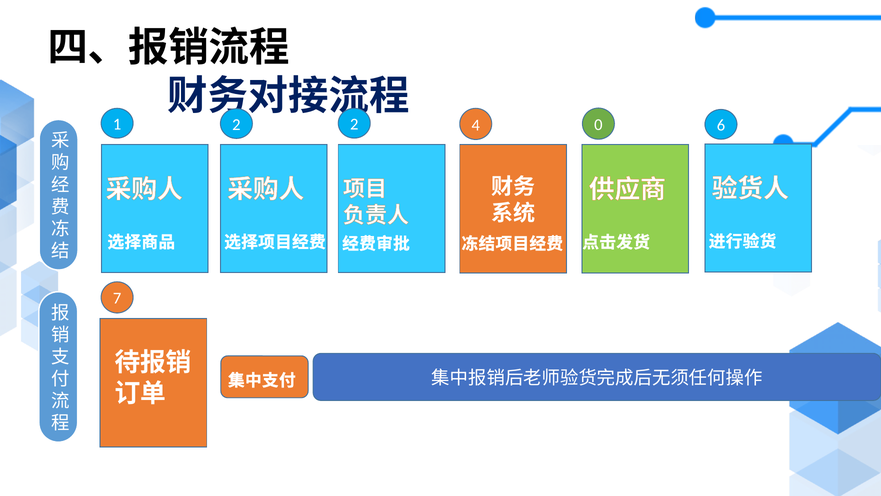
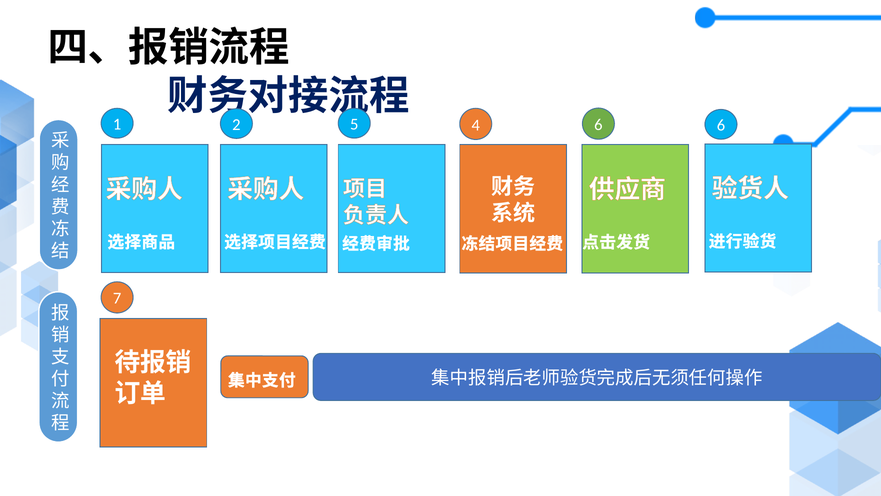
2 2: 2 -> 5
4 0: 0 -> 6
